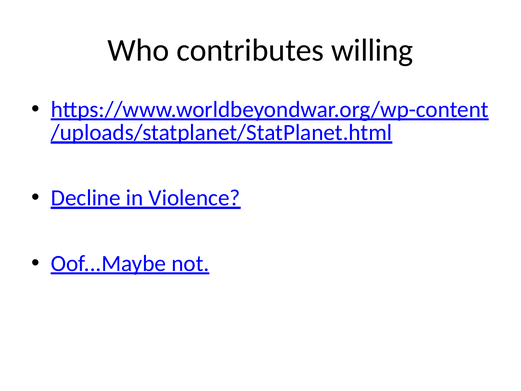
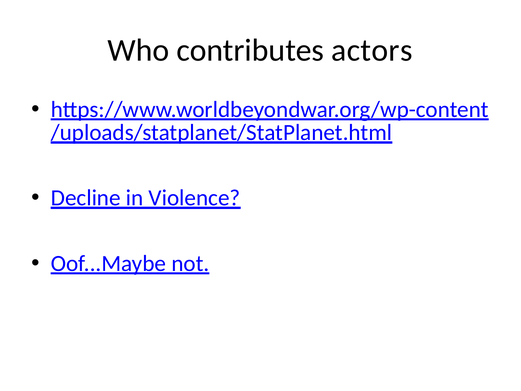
willing: willing -> actors
